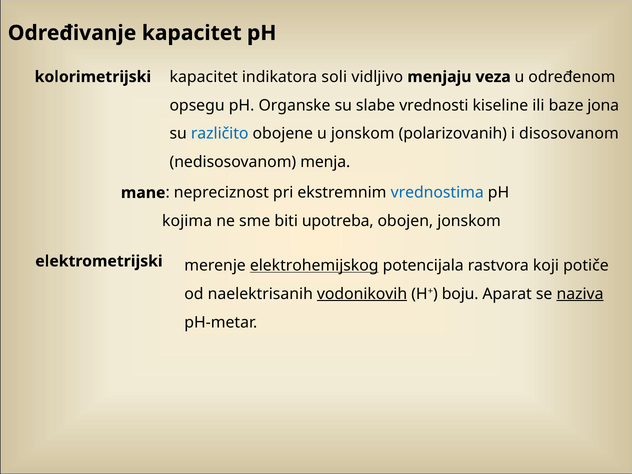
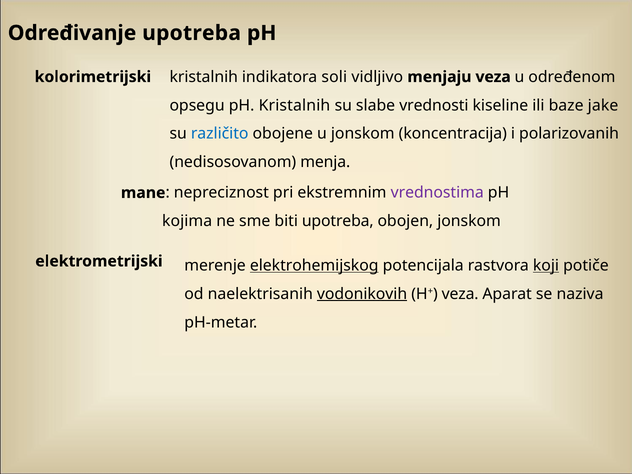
Određivanje kapacitet: kapacitet -> upotreba
kapacitet at (204, 77): kapacitet -> kristalnih
pH Organske: Organske -> Kristalnih
jona: jona -> jake
polarizovanih: polarizovanih -> koncentracija
disosovanom: disosovanom -> polarizovanih
vrednostima colour: blue -> purple
koji underline: none -> present
H+ boju: boju -> veza
naziva underline: present -> none
